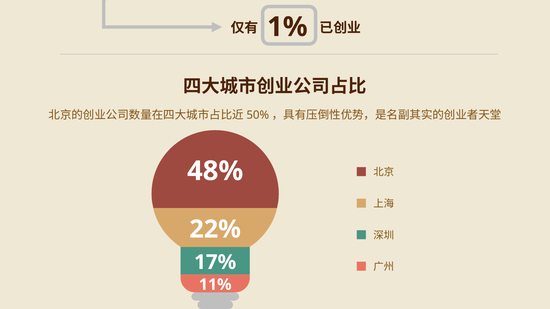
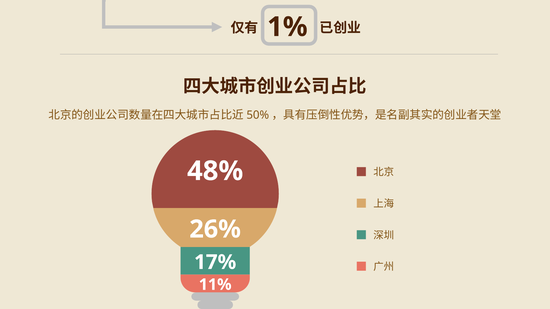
22%: 22% -> 26%
